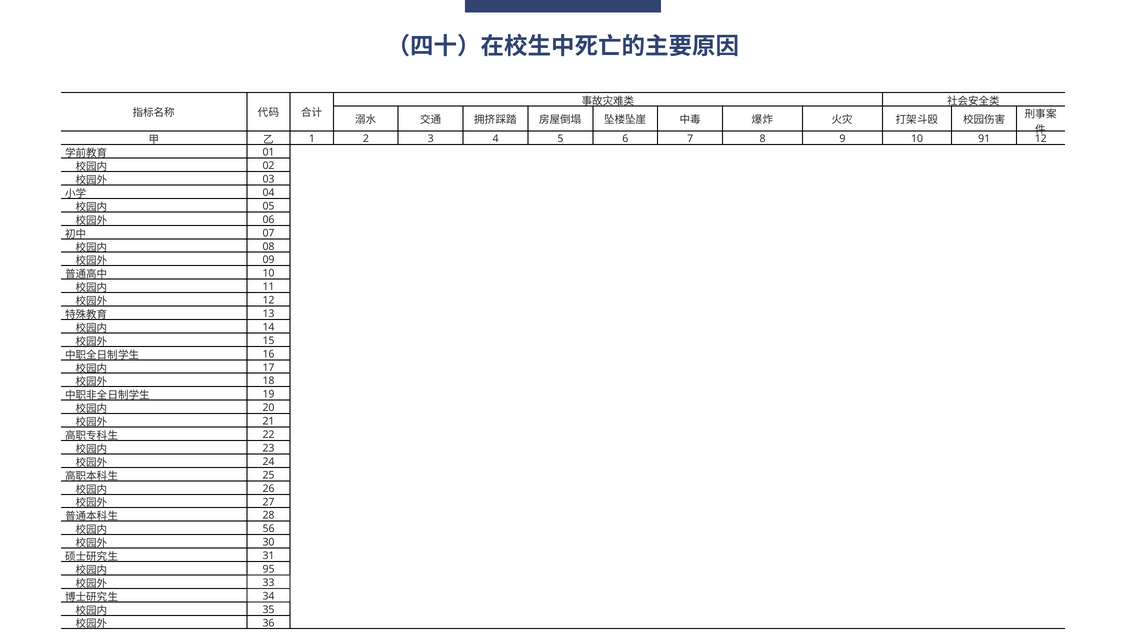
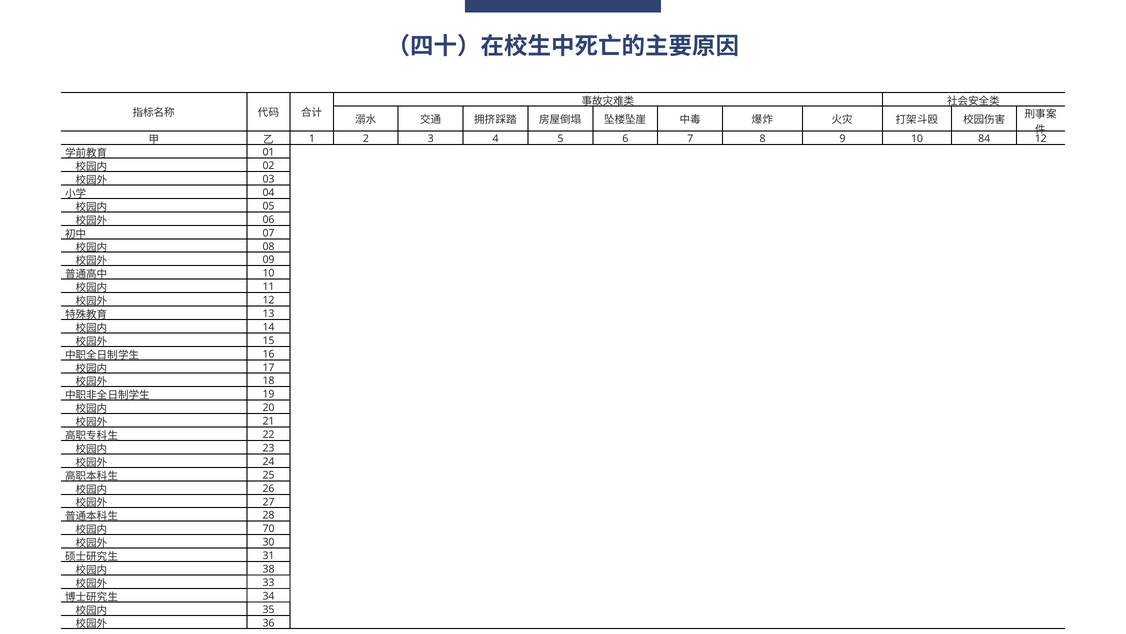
91: 91 -> 84
56: 56 -> 70
95: 95 -> 38
